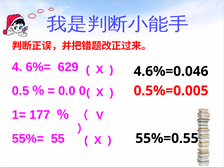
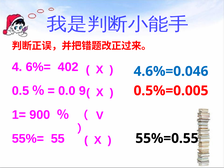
629: 629 -> 402
4.6%=0.046 colour: black -> blue
0: 0 -> 9
177: 177 -> 900
